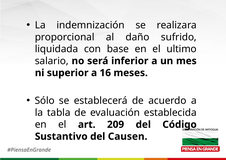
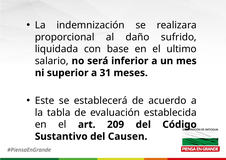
16: 16 -> 31
Sólo: Sólo -> Este
